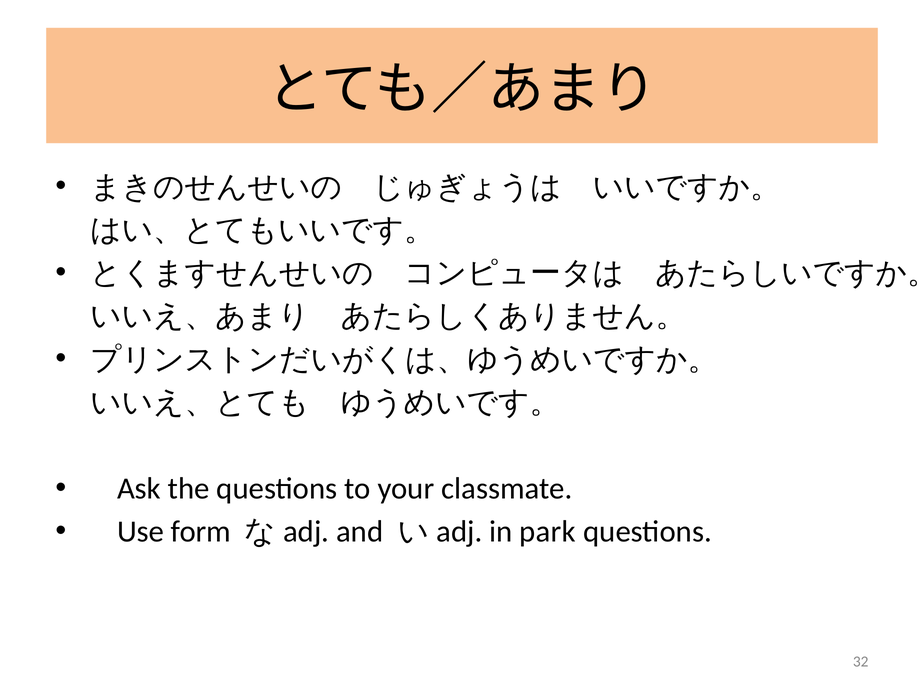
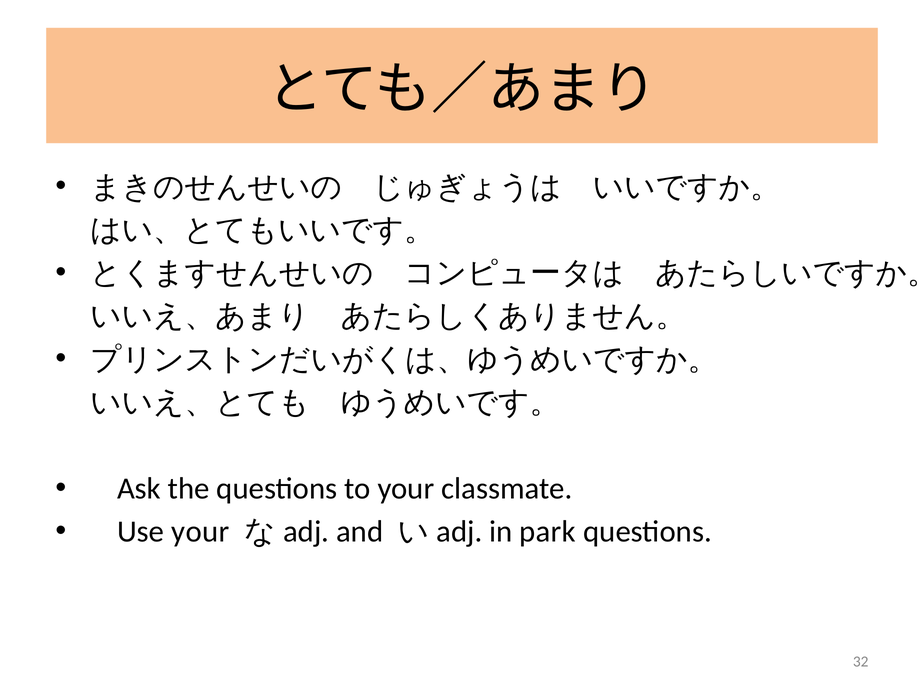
Use form: form -> your
